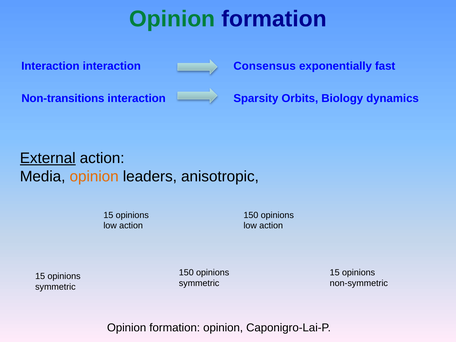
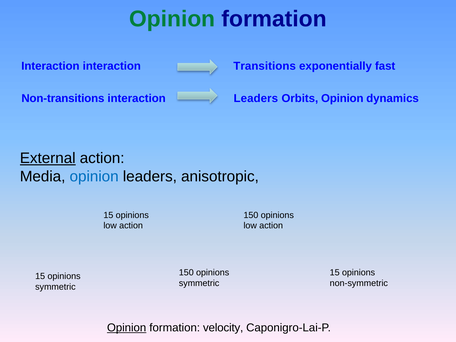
Consensus: Consensus -> Transitions
interaction Sparsity: Sparsity -> Leaders
Orbits Biology: Biology -> Opinion
opinion at (94, 177) colour: orange -> blue
Opinion at (127, 328) underline: none -> present
formation opinion: opinion -> velocity
